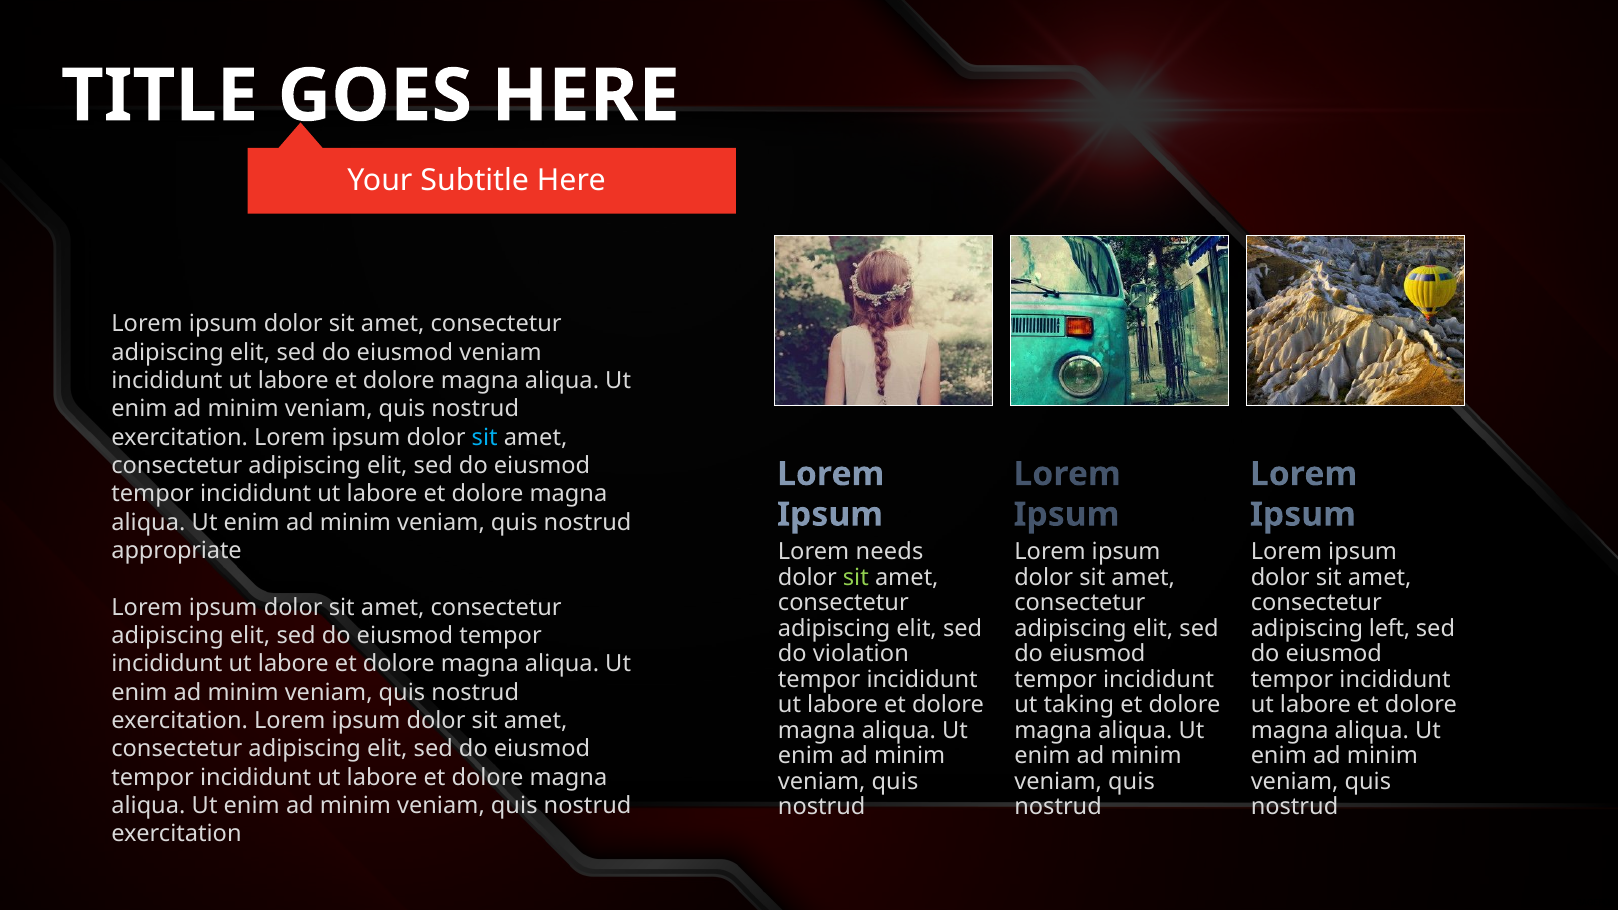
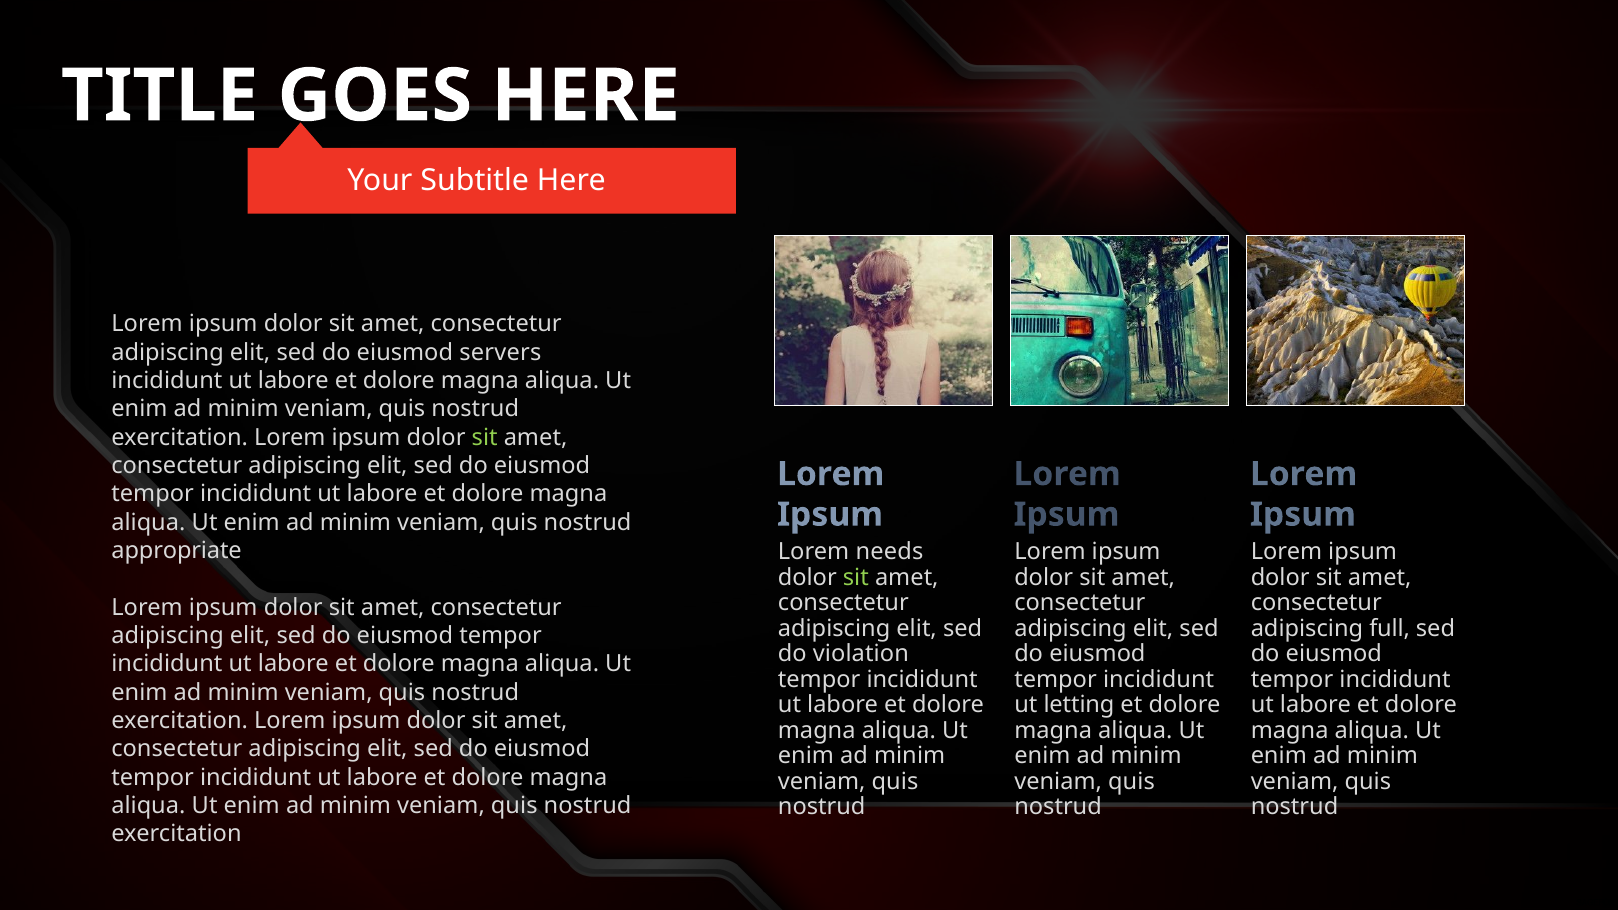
eiusmod veniam: veniam -> servers
sit at (485, 438) colour: light blue -> light green
left: left -> full
taking: taking -> letting
